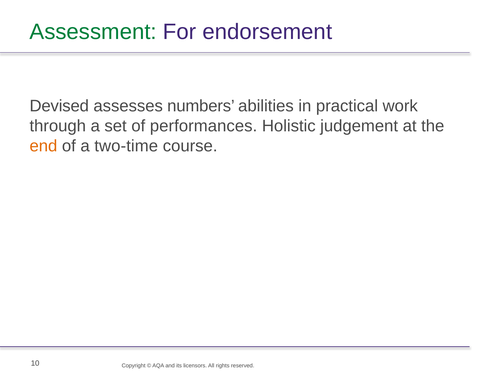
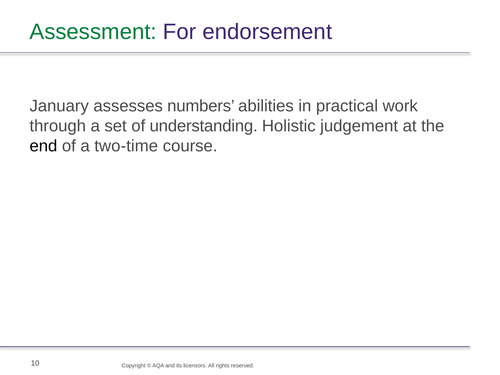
Devised: Devised -> January
performances: performances -> understanding
end colour: orange -> black
